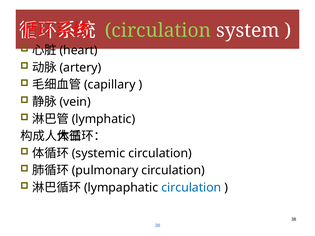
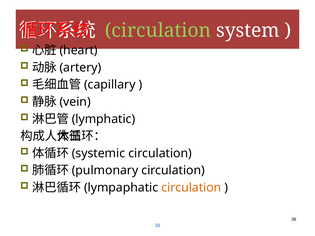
circulation at (191, 188) colour: blue -> orange
